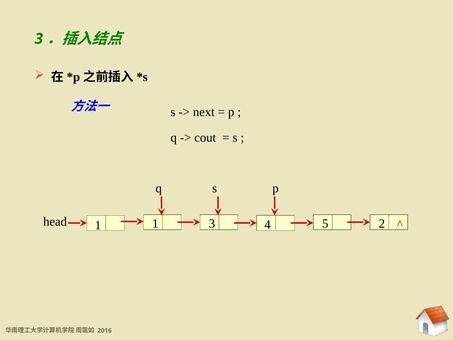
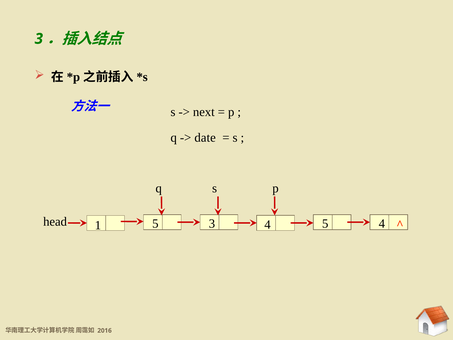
cout: cout -> date
5 2: 2 -> 4
1 1: 1 -> 5
